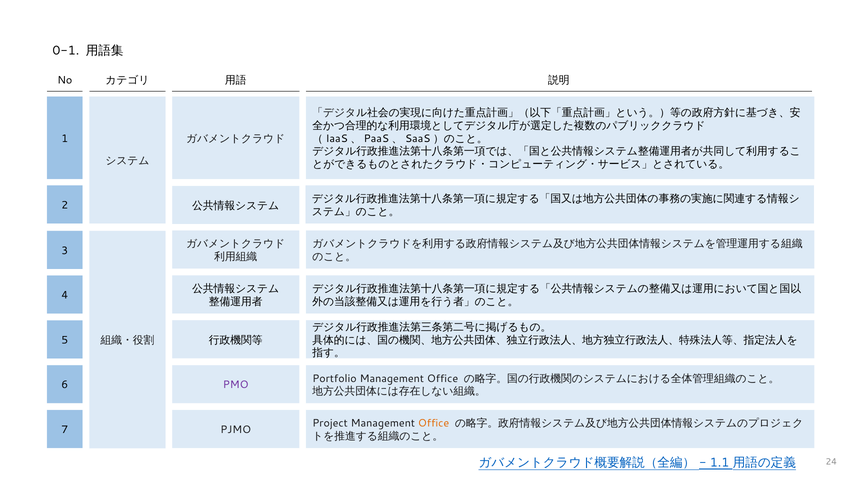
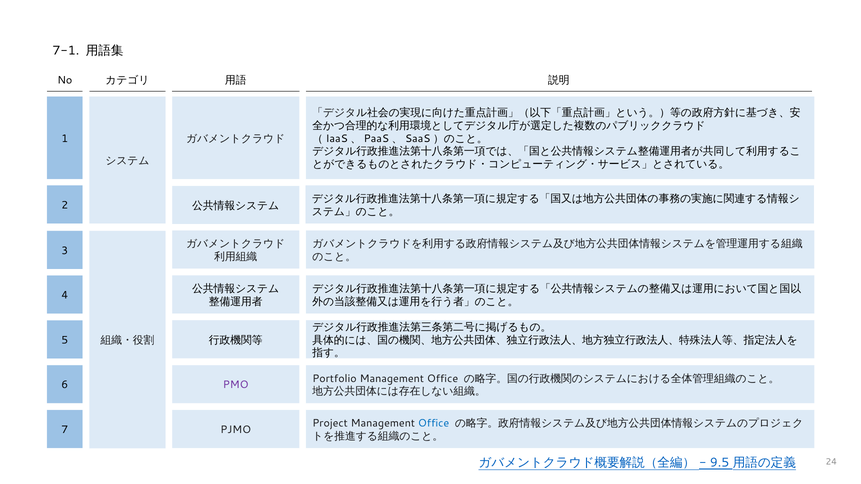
0-1: 0-1 -> 7-1
Office at (434, 424) colour: orange -> blue
1.1: 1.1 -> 9.5
